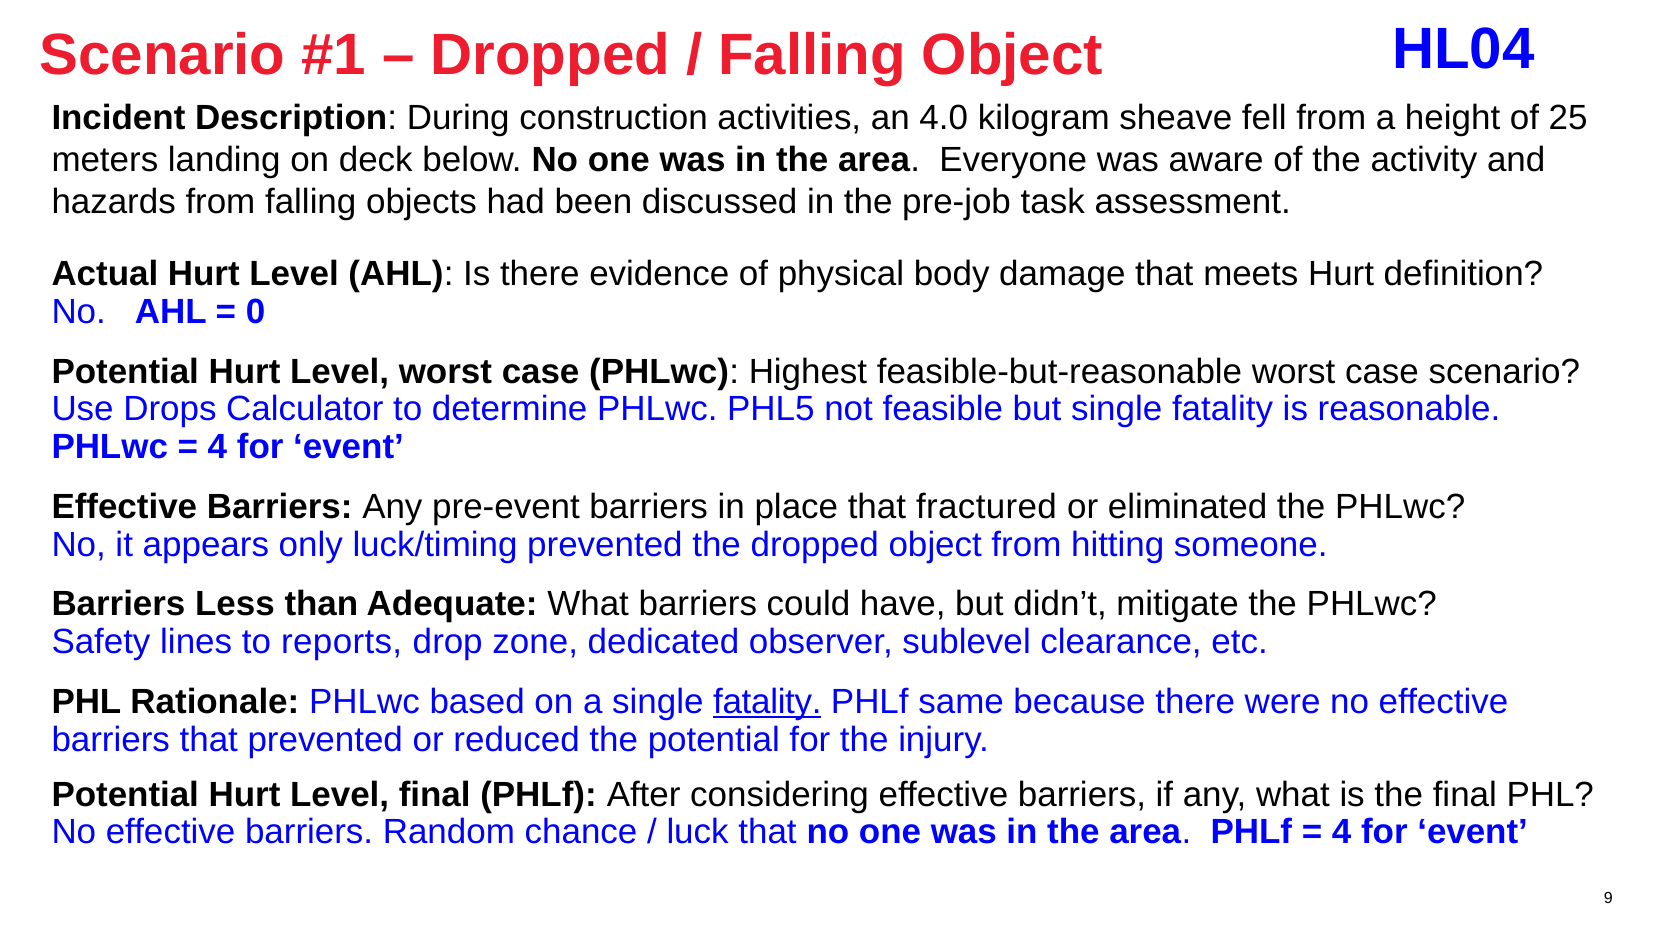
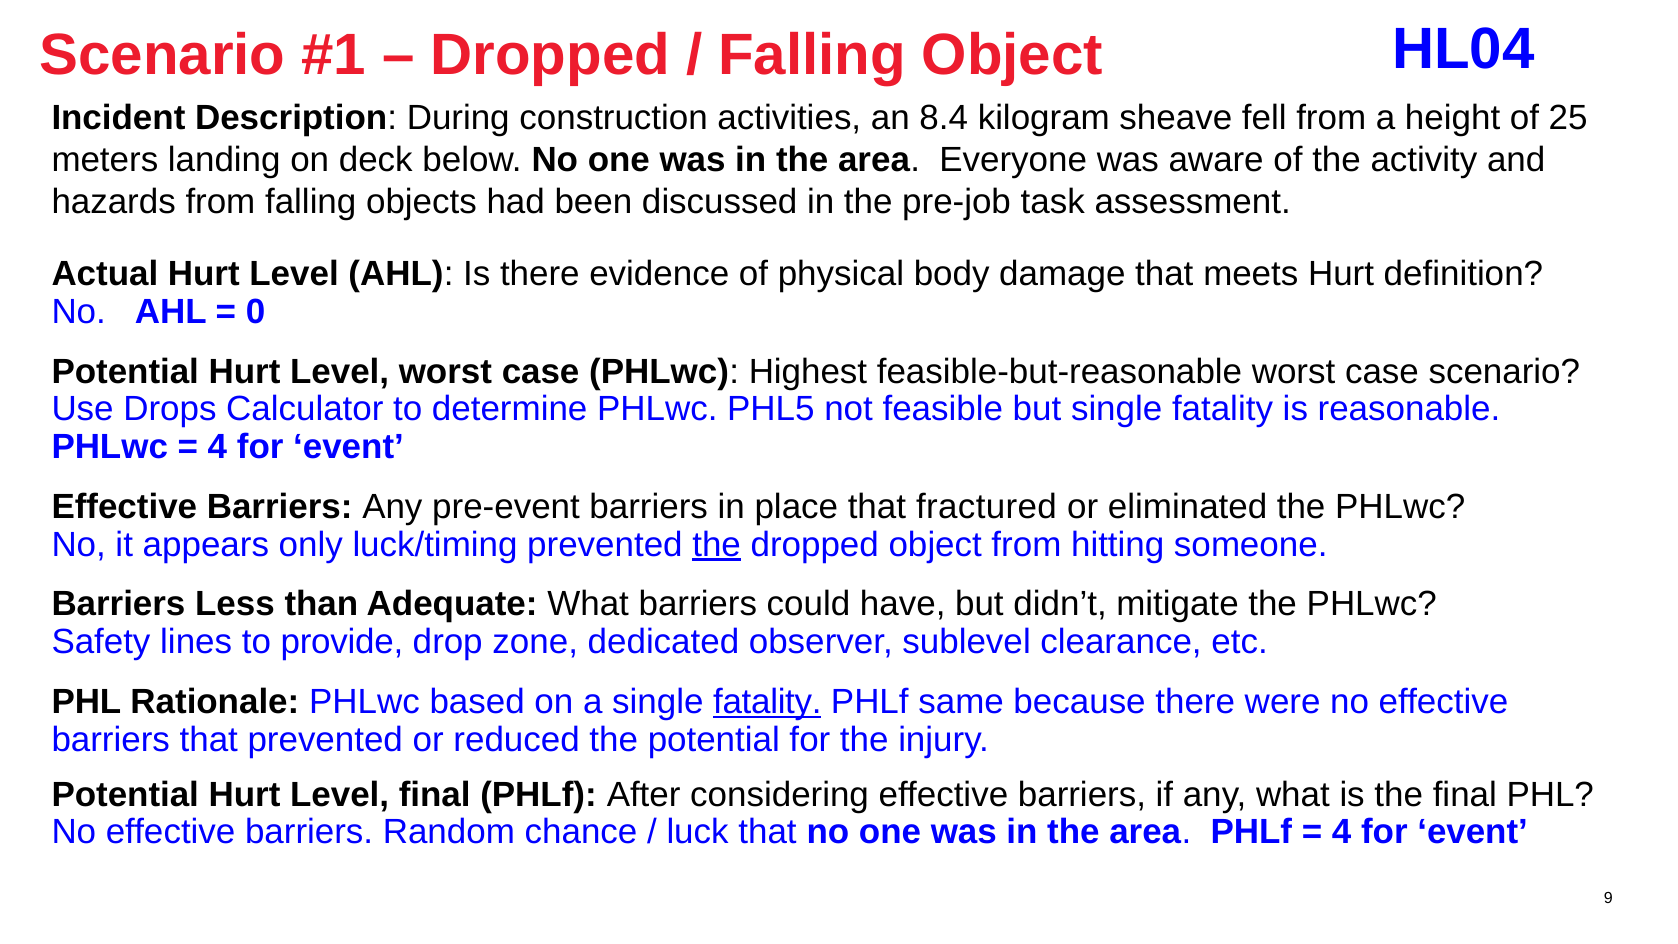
4.0: 4.0 -> 8.4
the at (717, 544) underline: none -> present
reports: reports -> provide
